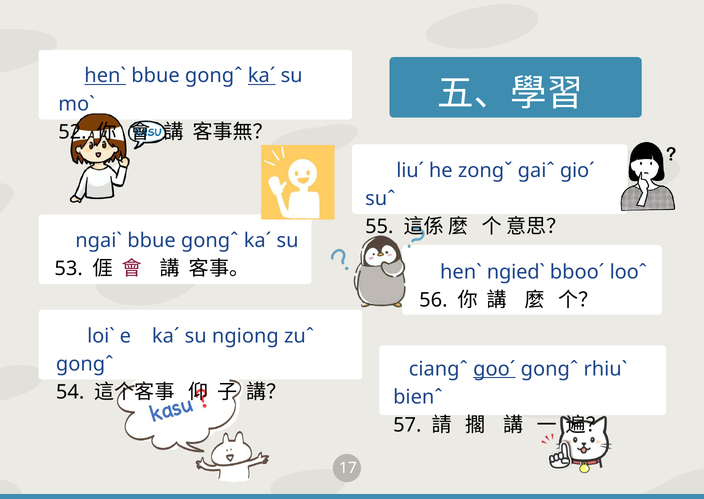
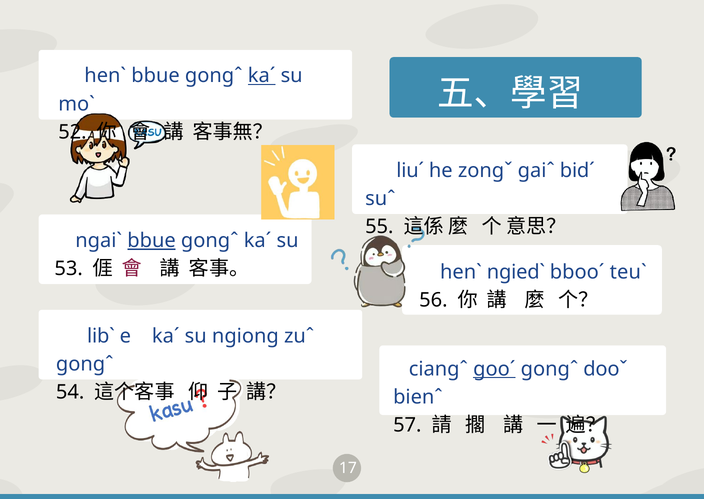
henˋ at (105, 76) underline: present -> none
gioˊ: gioˊ -> bidˊ
bbue at (152, 240) underline: none -> present
looˆ: looˆ -> teuˋ
loiˋ: loiˋ -> libˋ
rhiuˋ: rhiuˋ -> dooˇ
